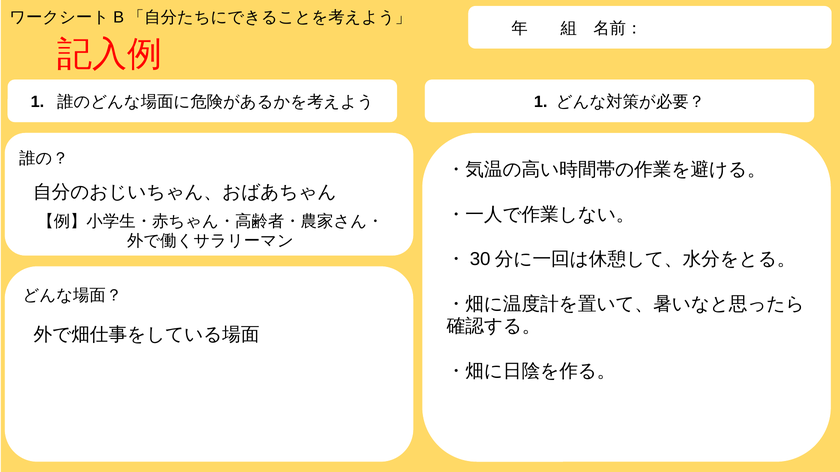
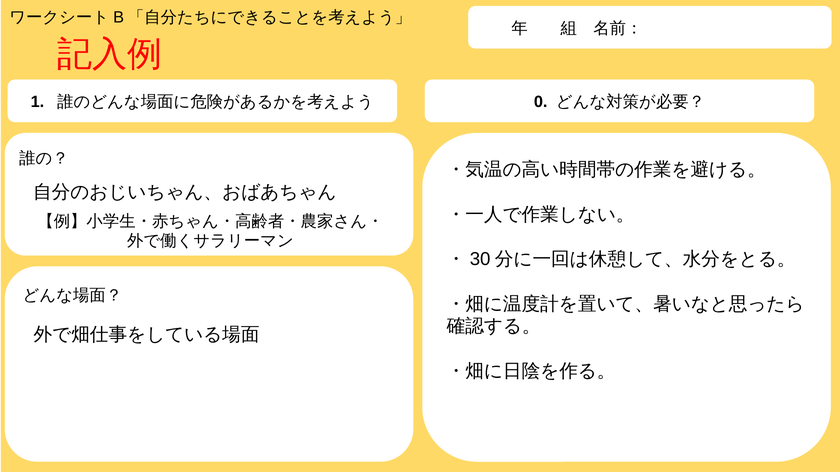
1 at (541, 102): 1 -> 0
